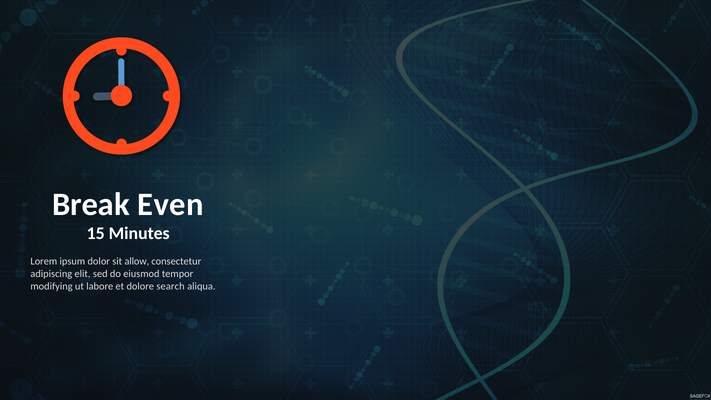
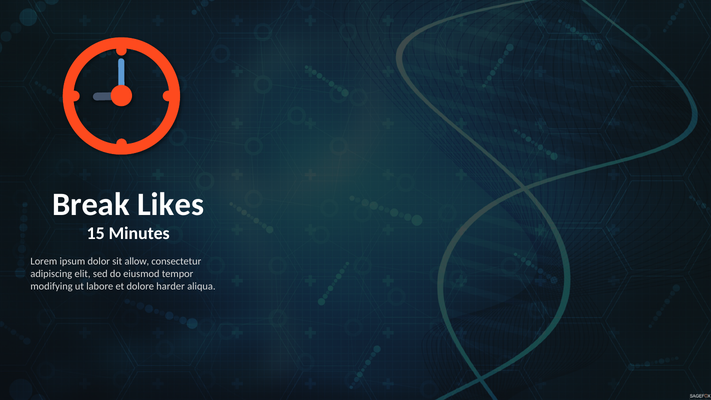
Even: Even -> Likes
search: search -> harder
